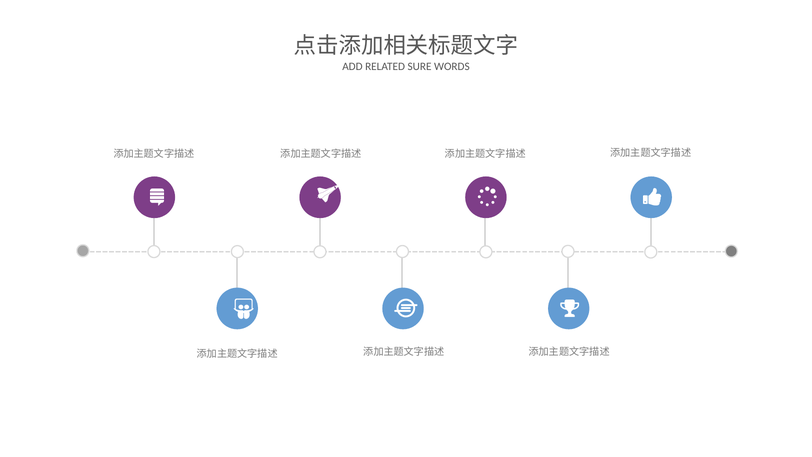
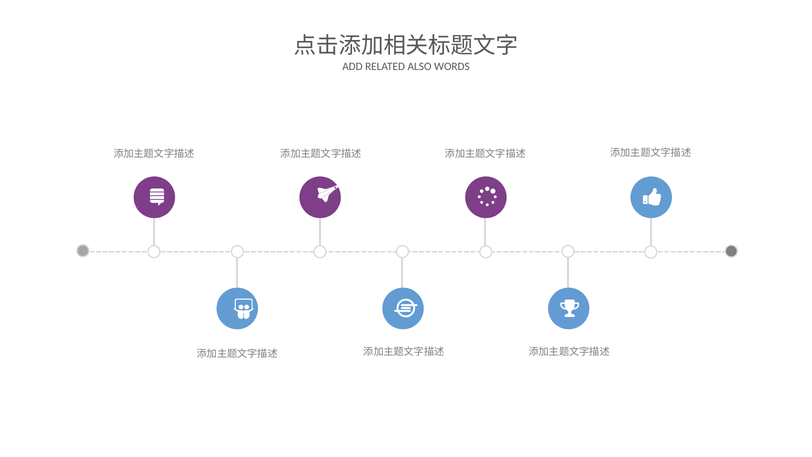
SURE: SURE -> ALSO
